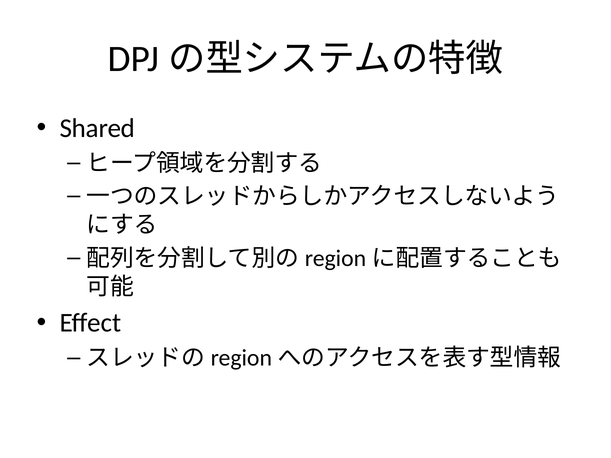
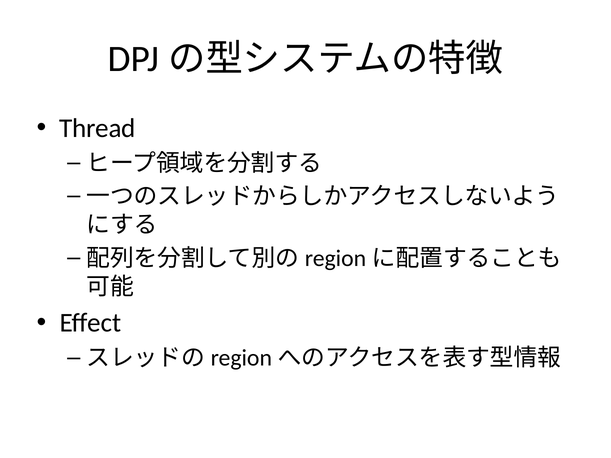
Shared: Shared -> Thread
